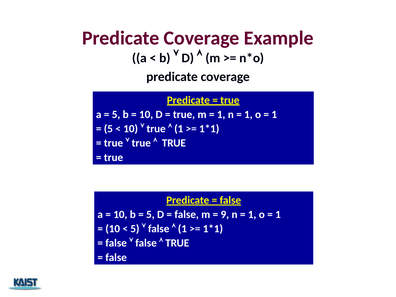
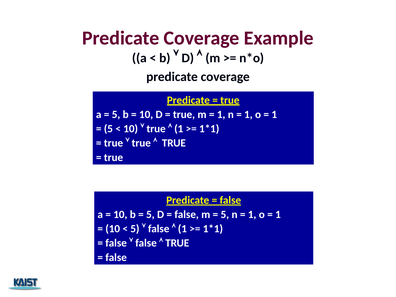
9 at (225, 214): 9 -> 5
